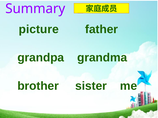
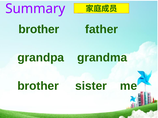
picture at (39, 29): picture -> brother
